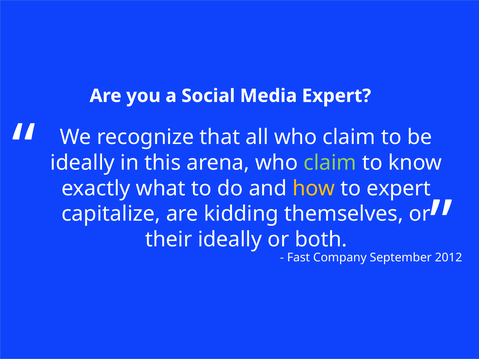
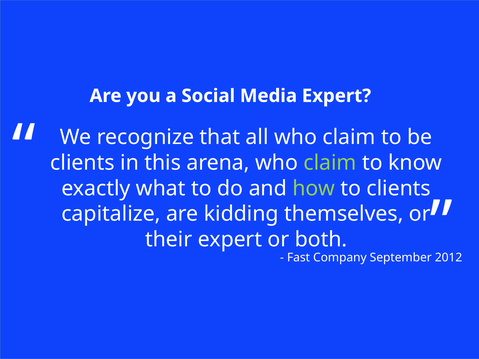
ideally at (82, 163): ideally -> clients
how colour: yellow -> light green
to expert: expert -> clients
their ideally: ideally -> expert
